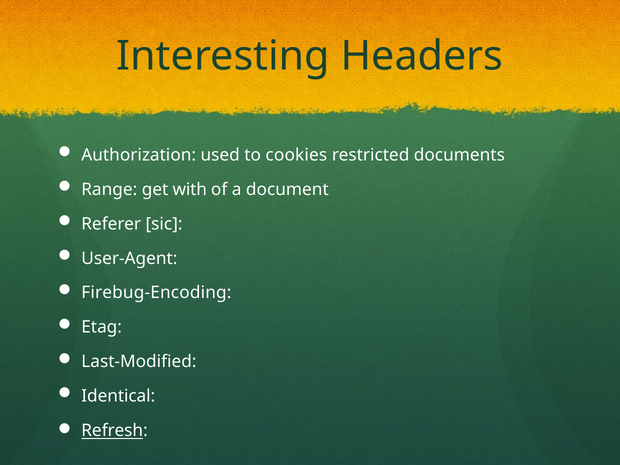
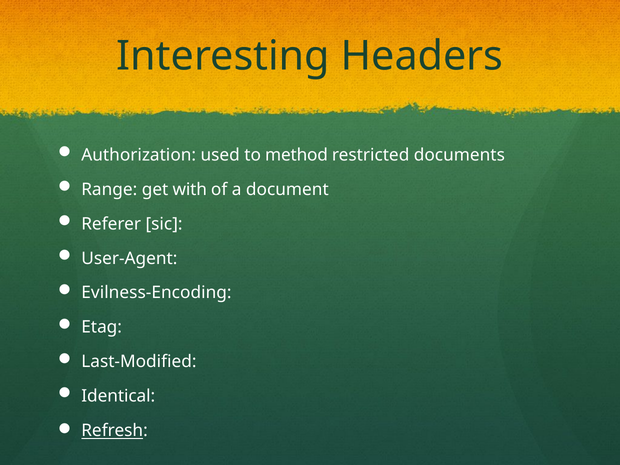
cookies: cookies -> method
Firebug-Encoding: Firebug-Encoding -> Evilness-Encoding
